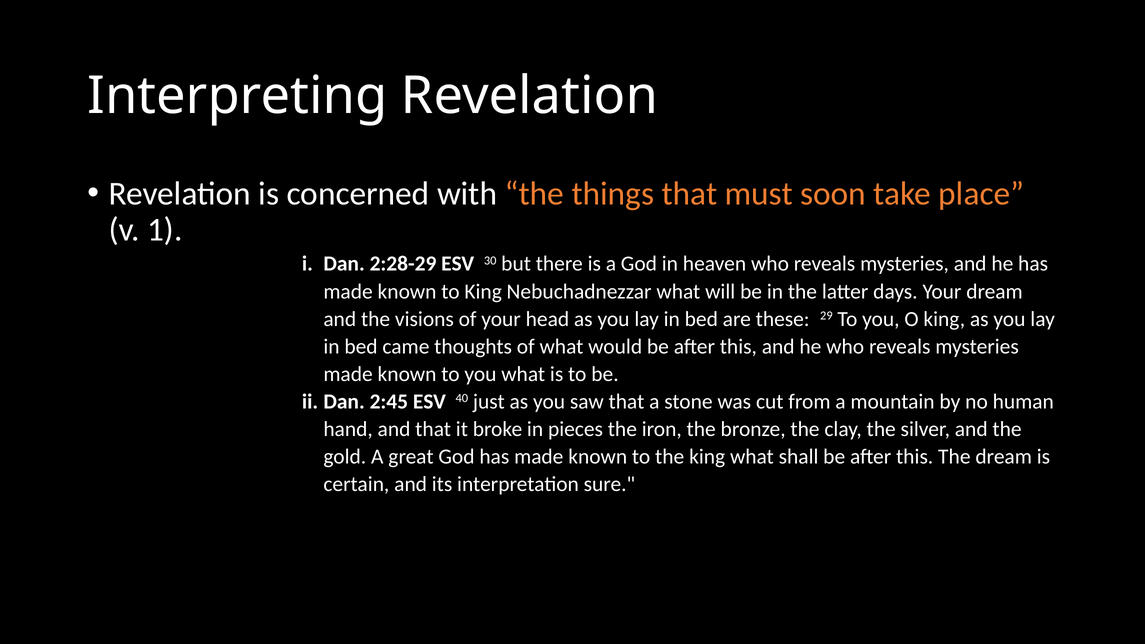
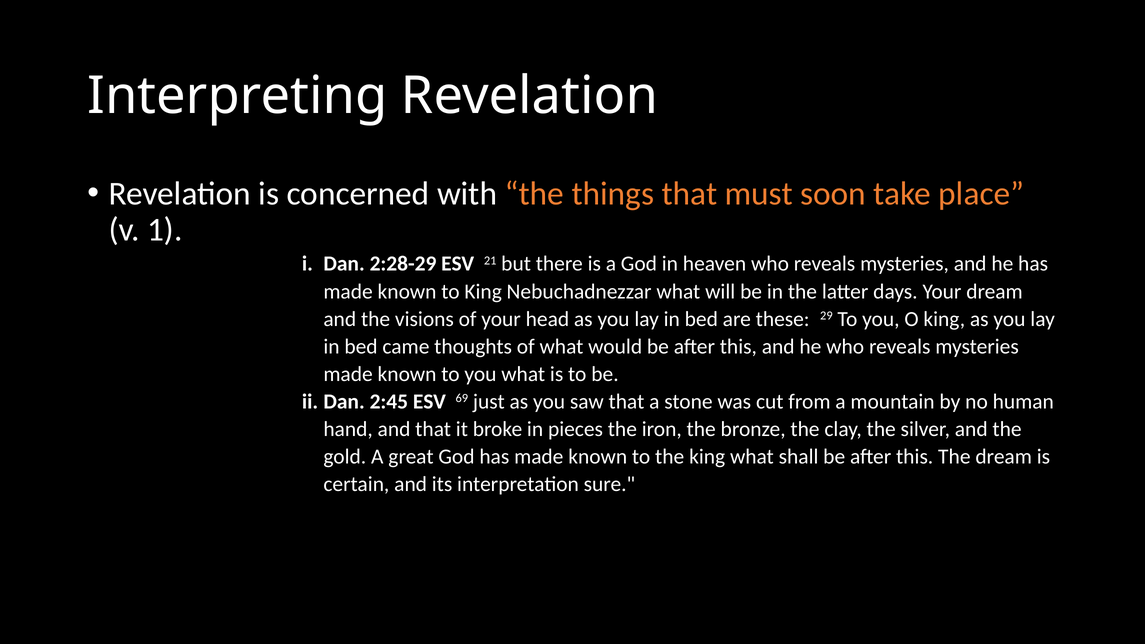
30: 30 -> 21
40: 40 -> 69
